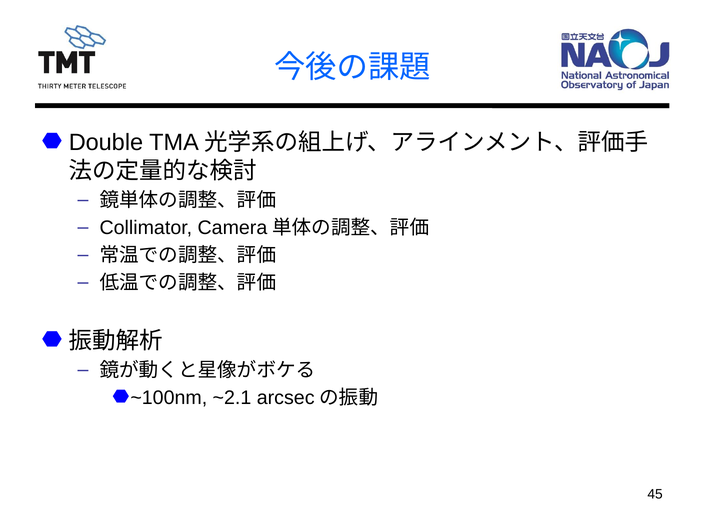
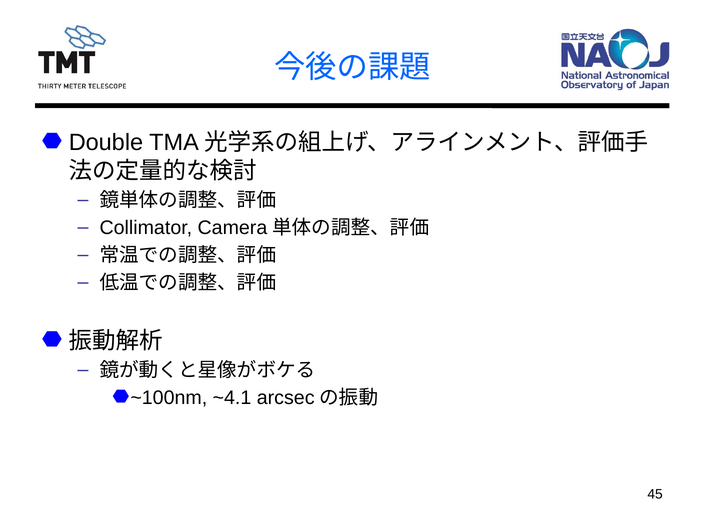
~2.1: ~2.1 -> ~4.1
